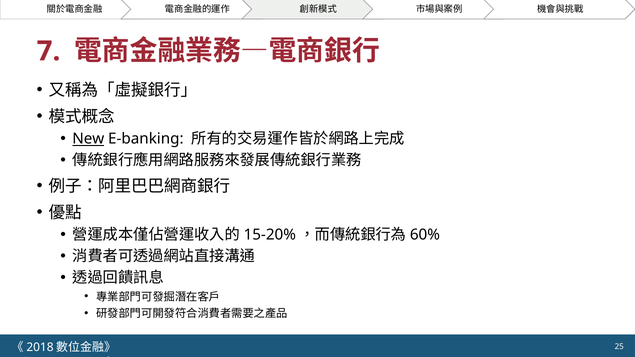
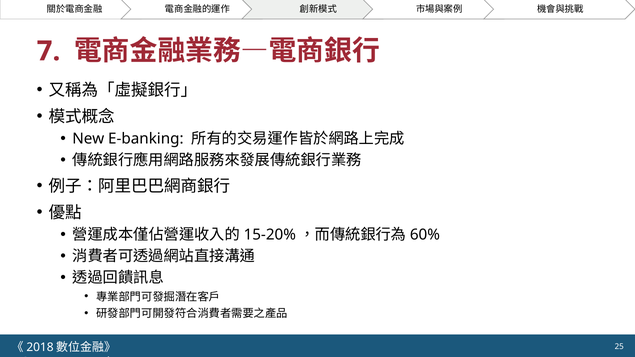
New underline: present -> none
